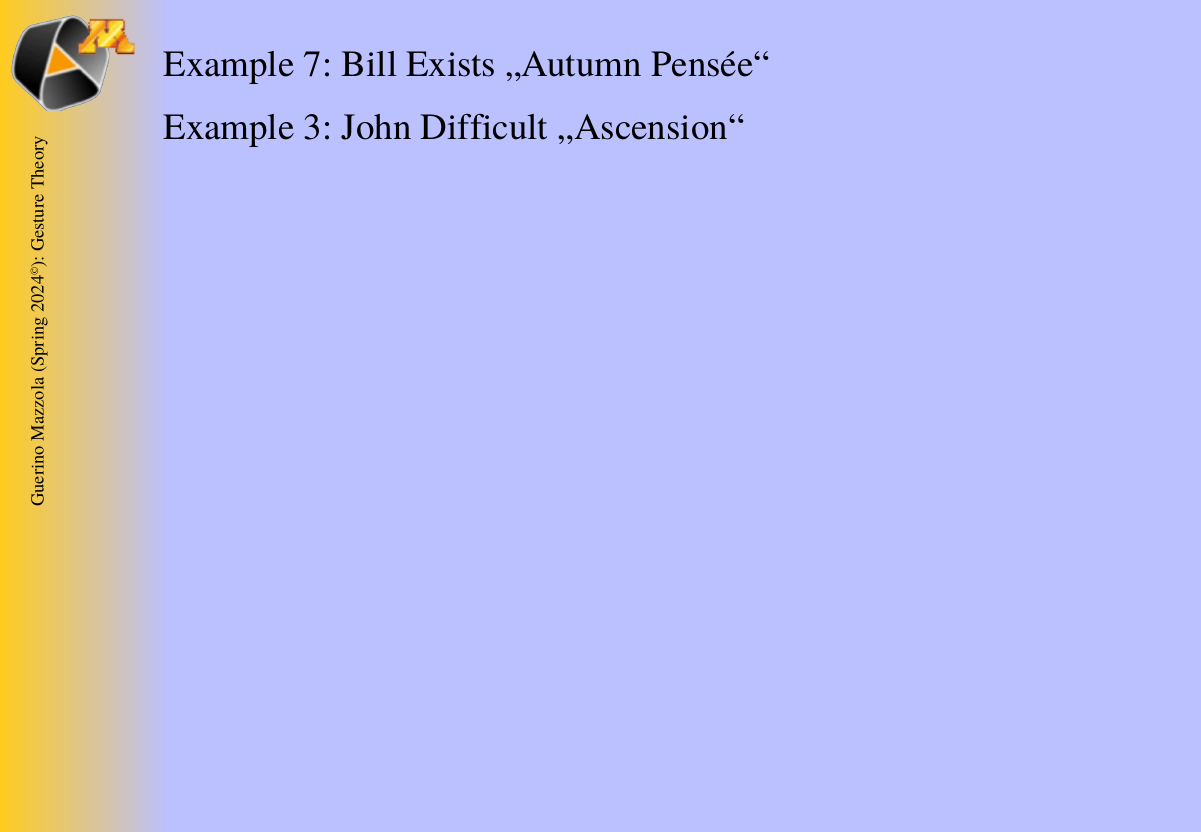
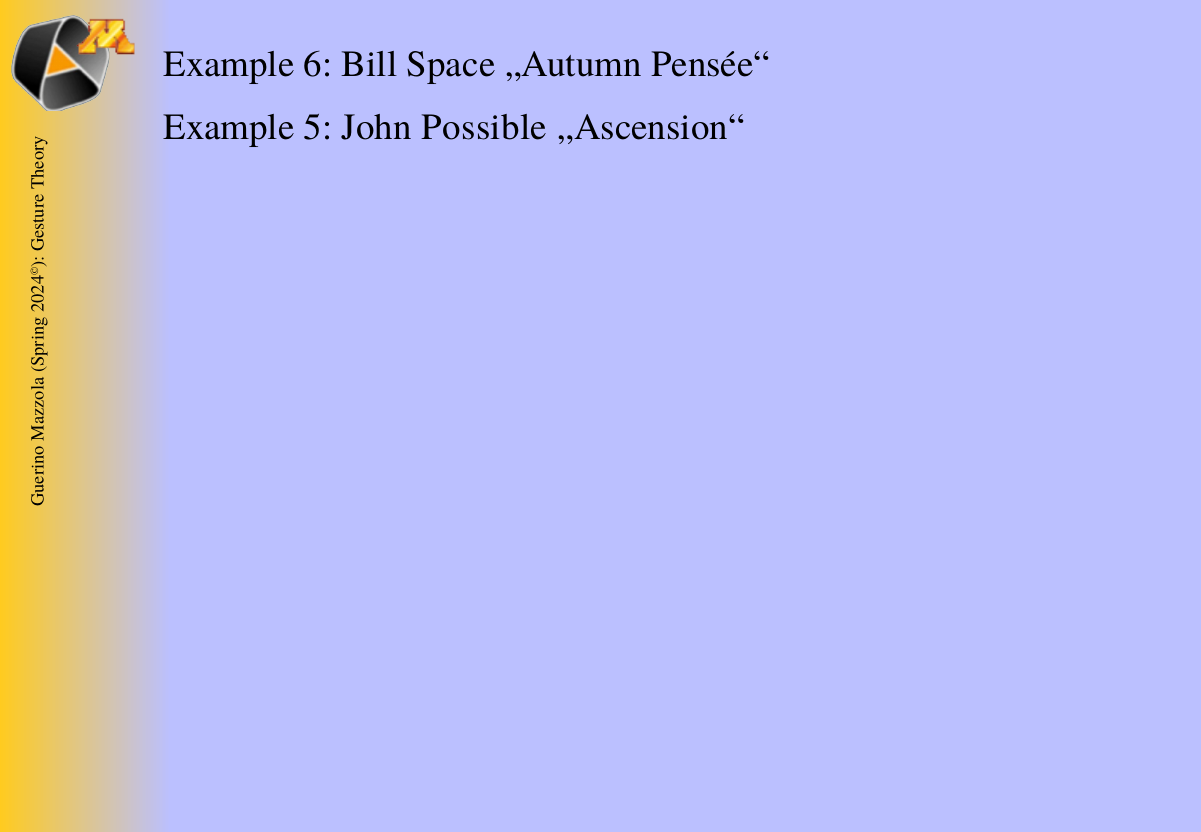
7: 7 -> 6
Exists: Exists -> Space
3: 3 -> 5
Difficult: Difficult -> Possible
